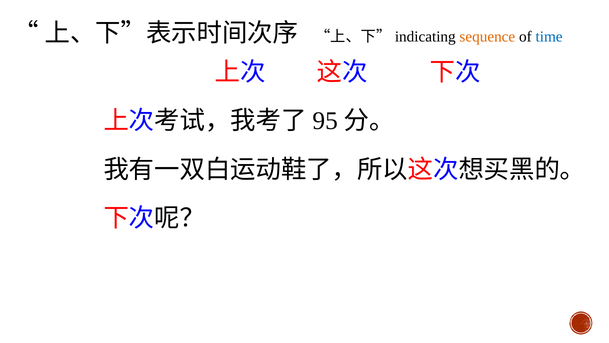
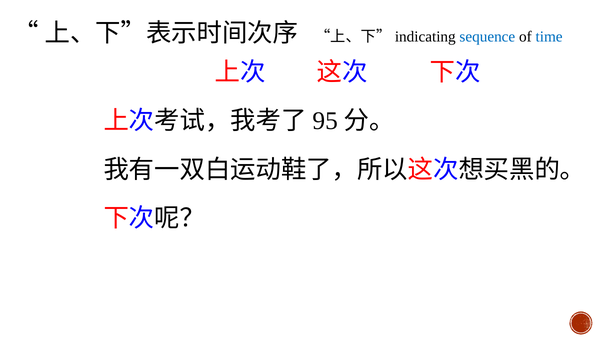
sequence colour: orange -> blue
